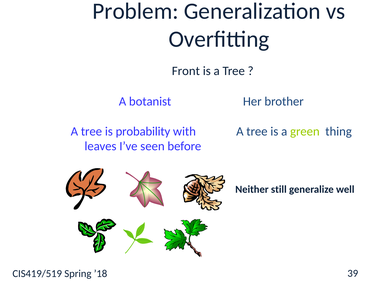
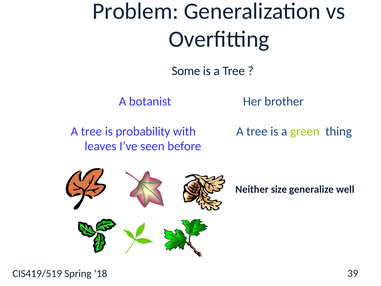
Front: Front -> Some
still: still -> size
